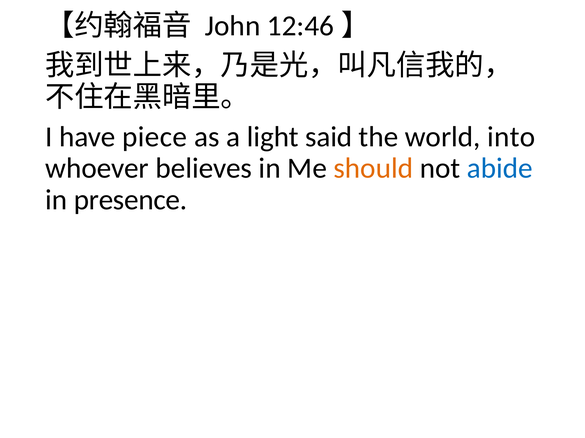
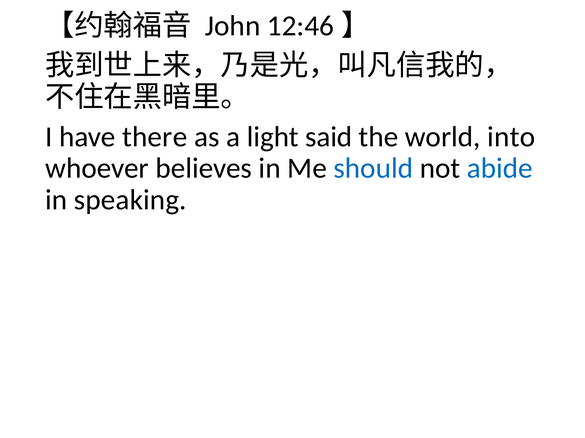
piece: piece -> there
should colour: orange -> blue
presence: presence -> speaking
